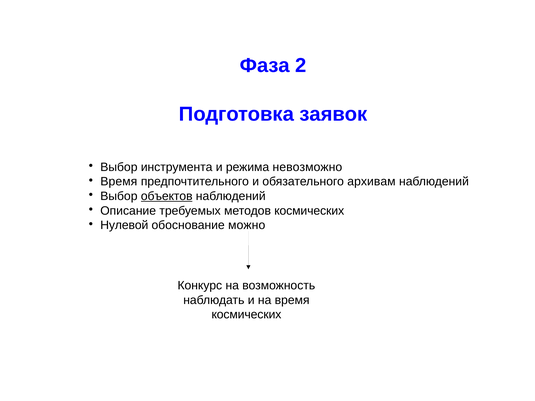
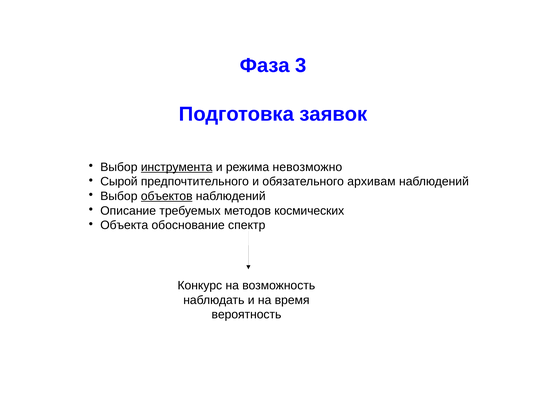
2: 2 -> 3
инструмента underline: none -> present
Время at (119, 182): Время -> Сырой
Нулевой: Нулевой -> Объекта
можно: можно -> спектр
космических at (246, 315): космических -> вероятность
